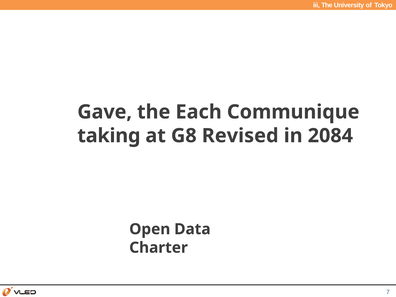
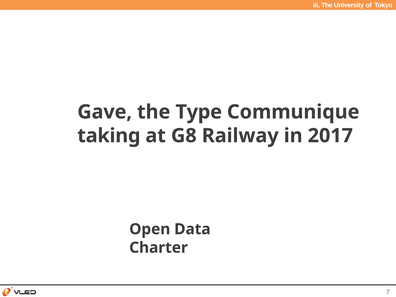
Each: Each -> Type
Revised: Revised -> Railway
2084: 2084 -> 2017
